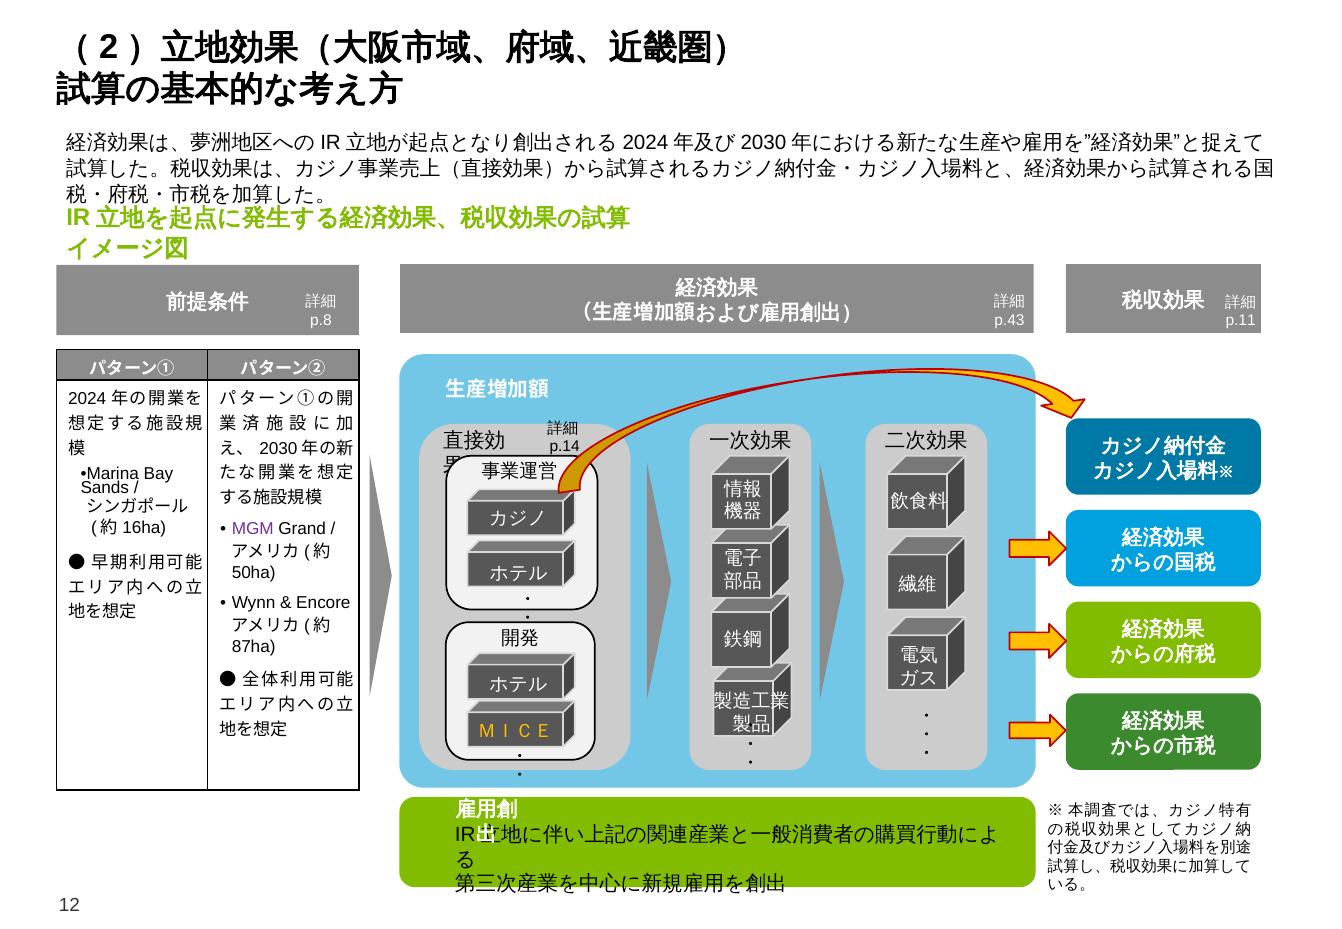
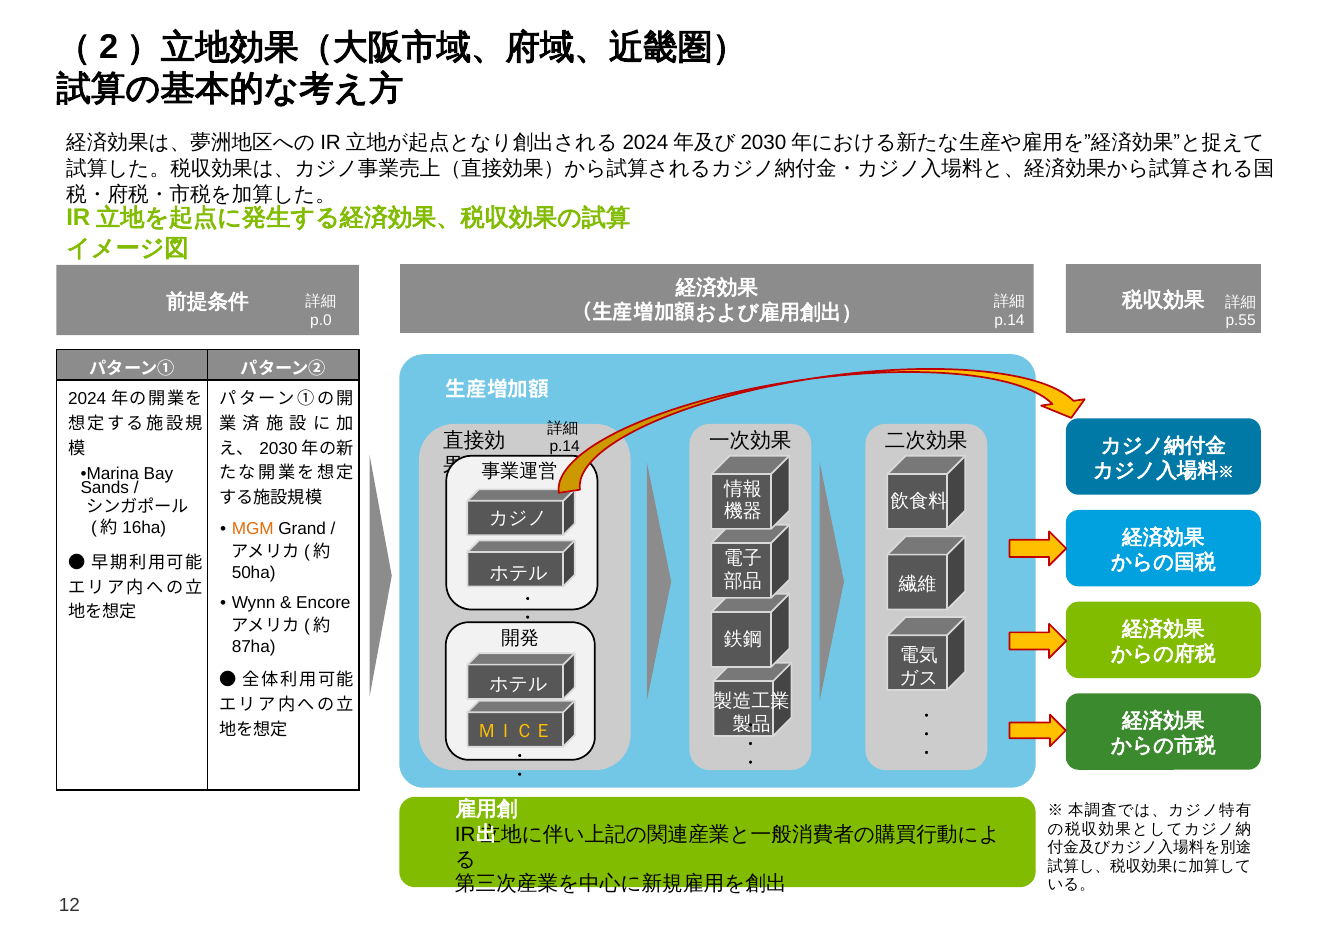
p.8: p.8 -> p.0
p.43 at (1009, 320): p.43 -> p.14
p.11: p.11 -> p.55
MGM colour: purple -> orange
